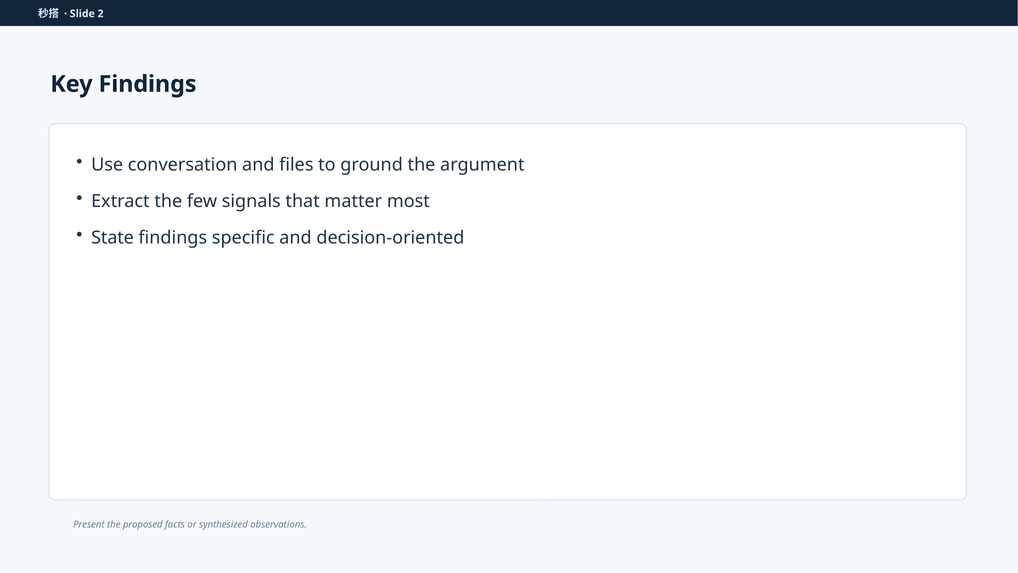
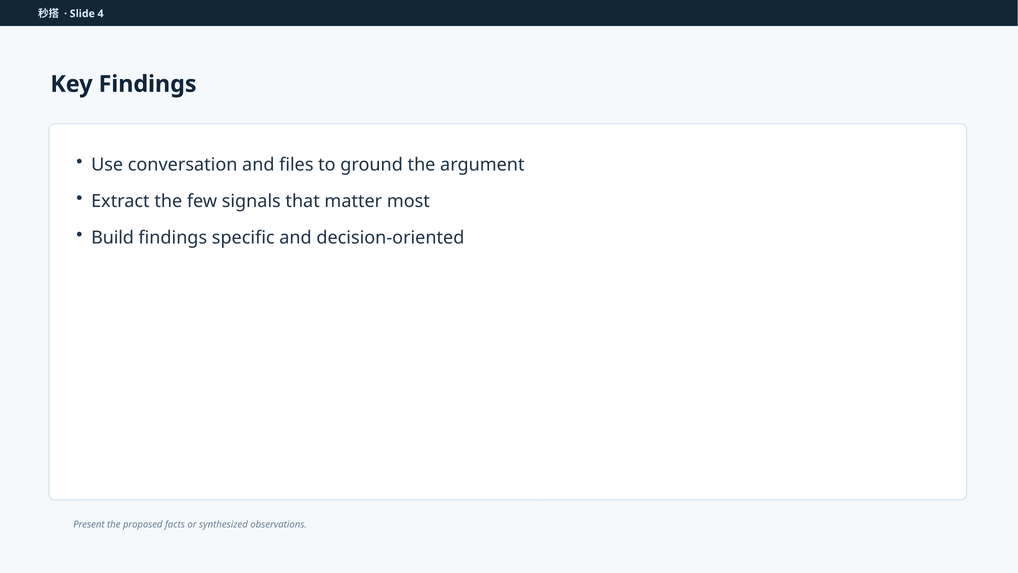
2: 2 -> 4
State: State -> Build
